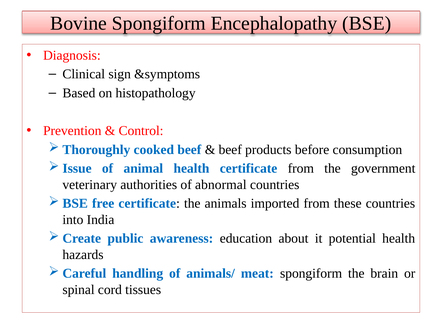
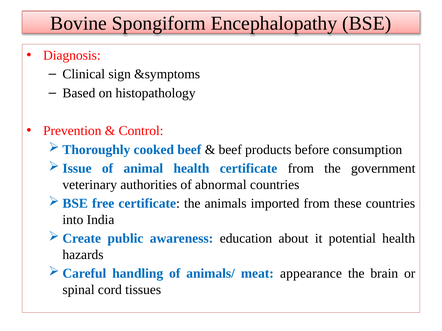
meat spongiform: spongiform -> appearance
